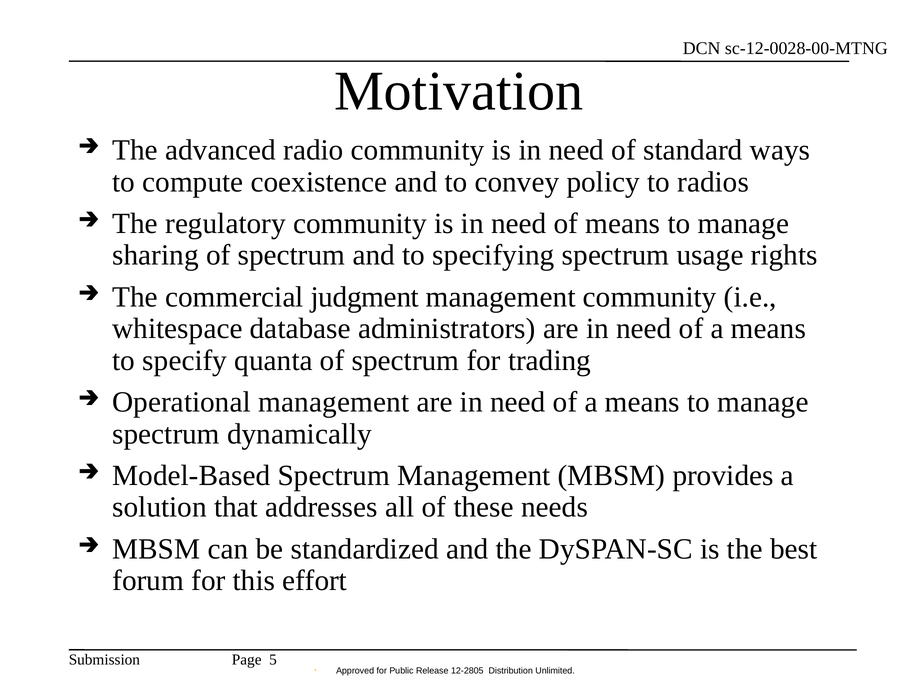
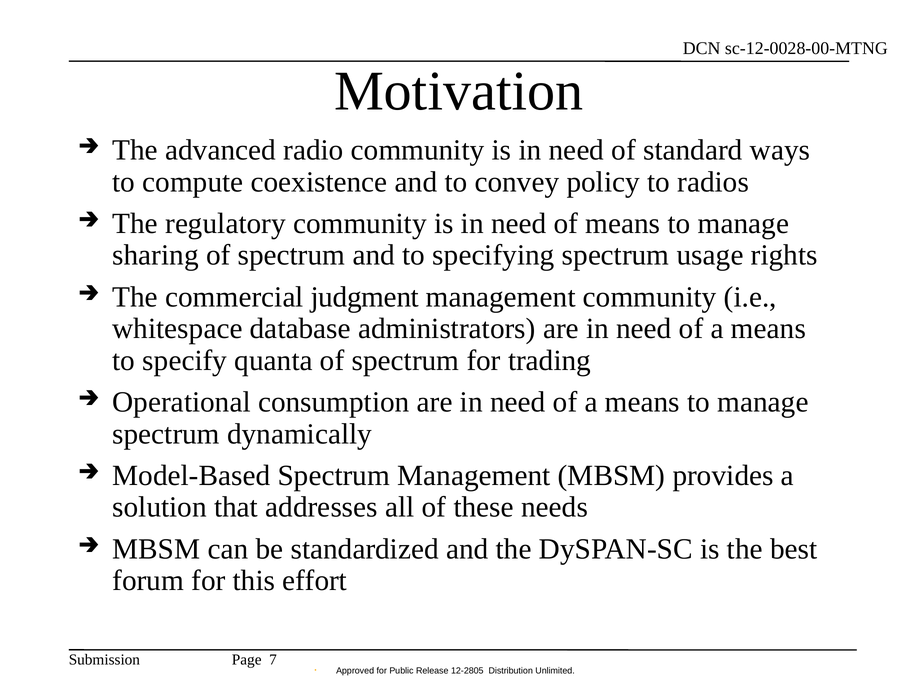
Operational management: management -> consumption
5: 5 -> 7
